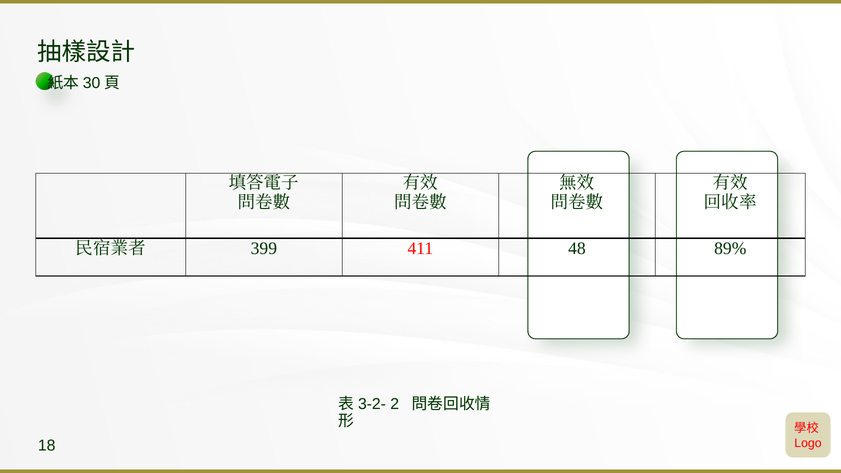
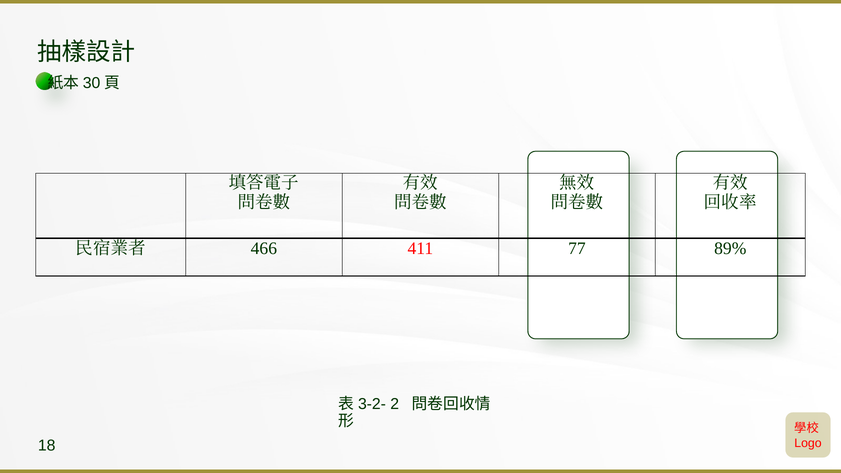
399: 399 -> 466
48: 48 -> 77
